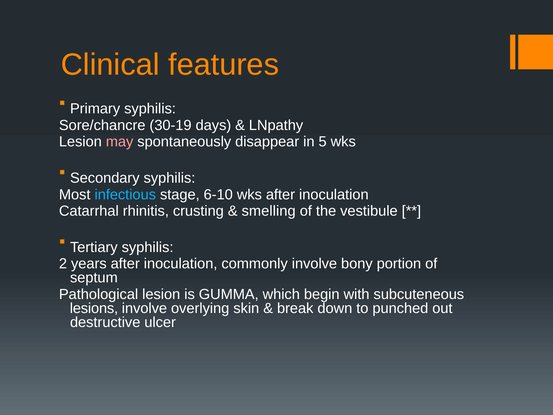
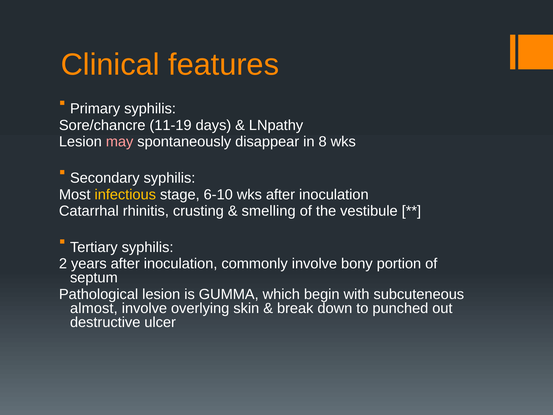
30-19: 30-19 -> 11-19
5: 5 -> 8
infectious colour: light blue -> yellow
lesions: lesions -> almost
